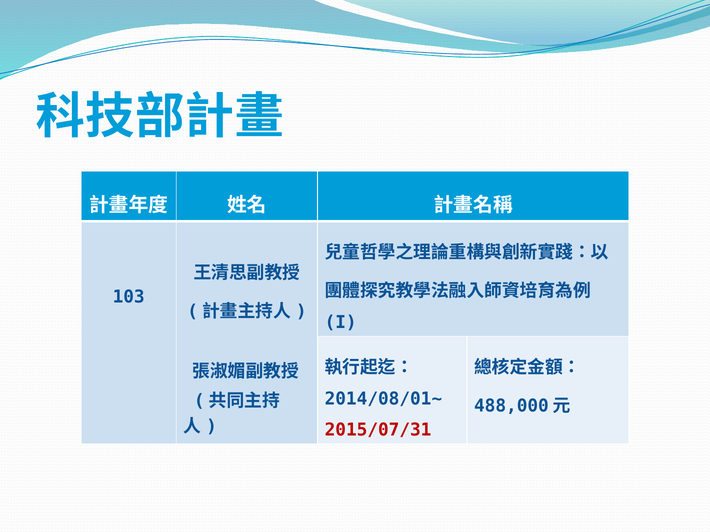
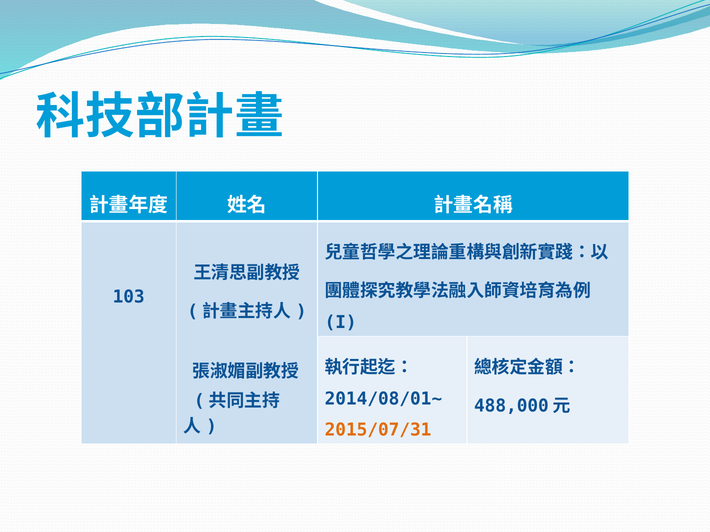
2015/07/31 colour: red -> orange
